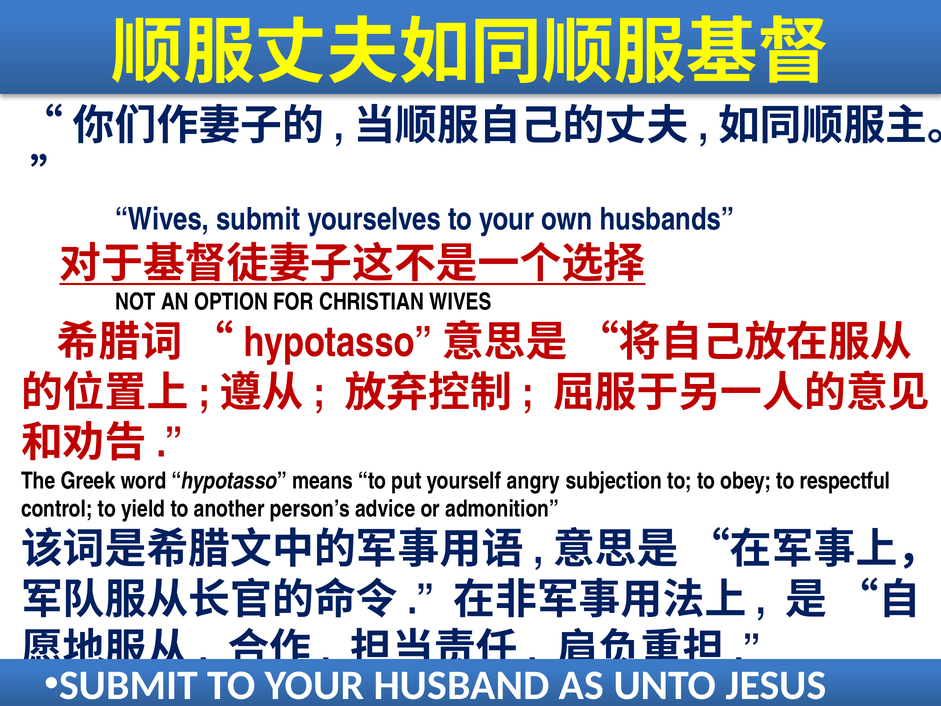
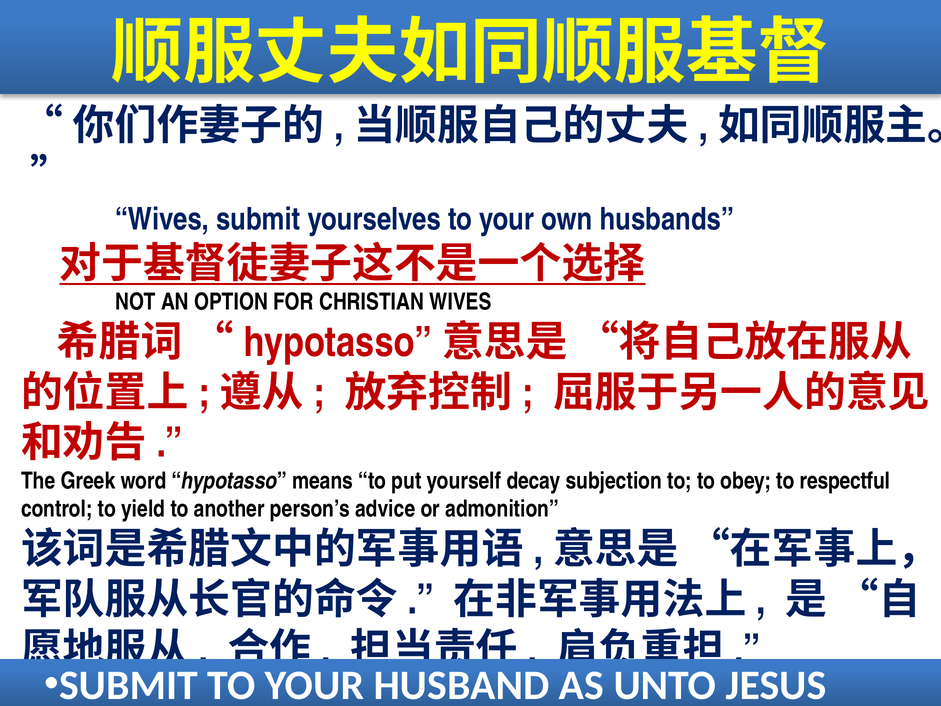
angry: angry -> decay
